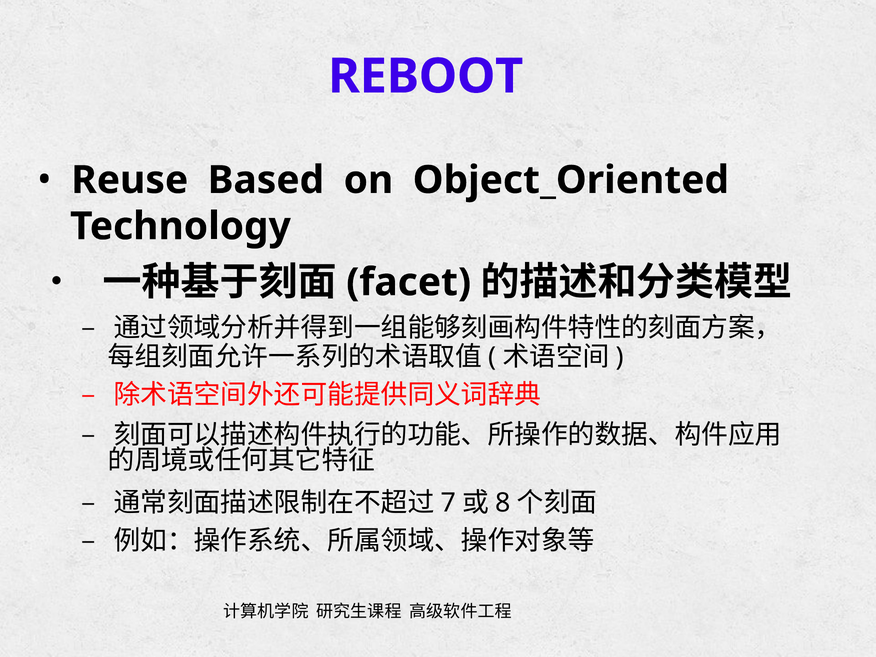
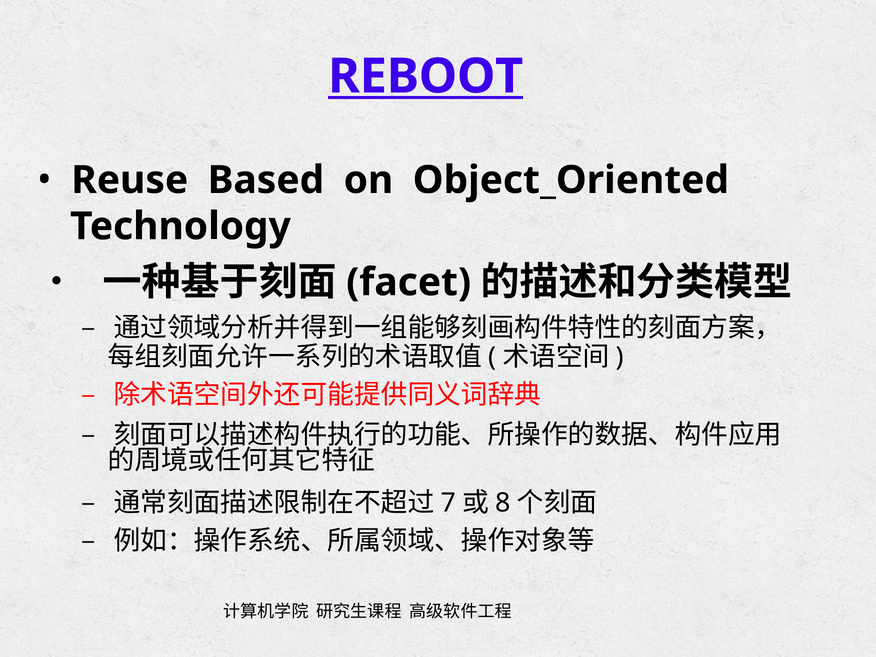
REBOOT underline: none -> present
